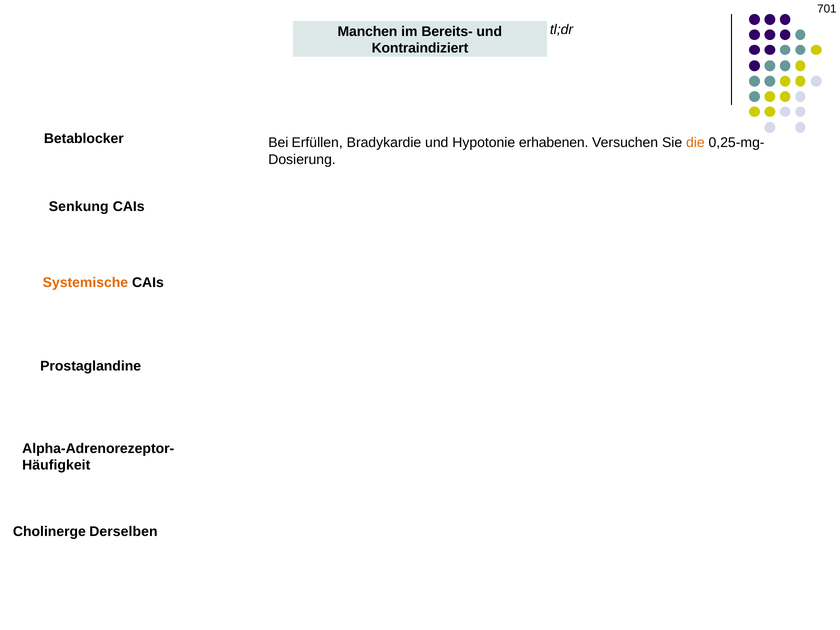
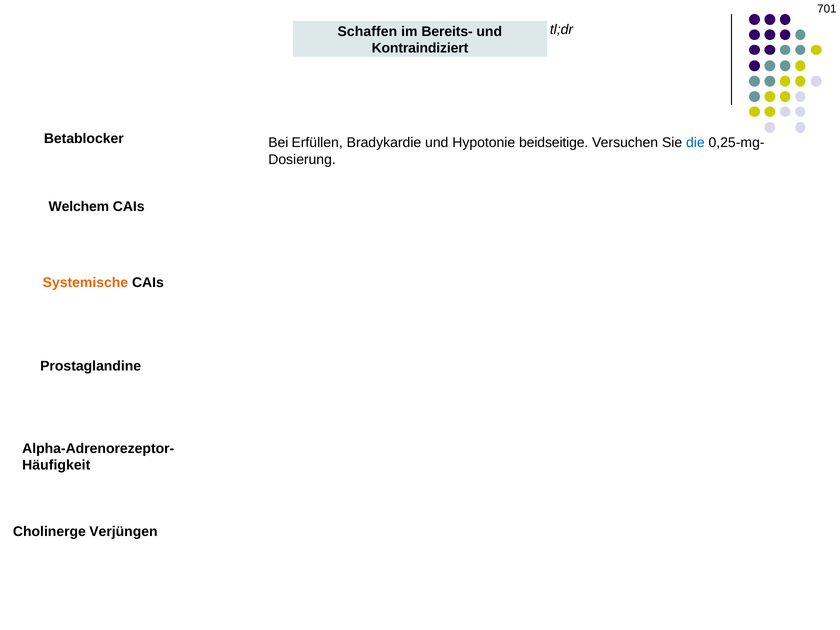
Manchen: Manchen -> Schaffen
erhabenen: erhabenen -> beidseitige
die colour: orange -> blue
Senkung: Senkung -> Welchem
Derselben: Derselben -> Verjüngen
